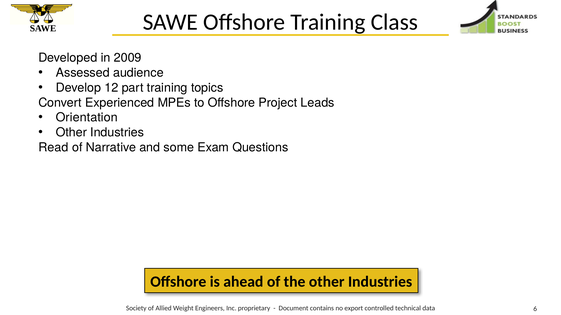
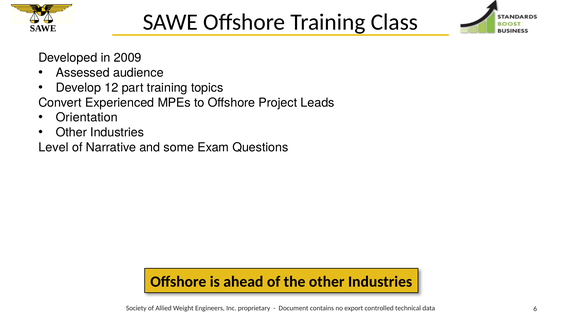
Read: Read -> Level
